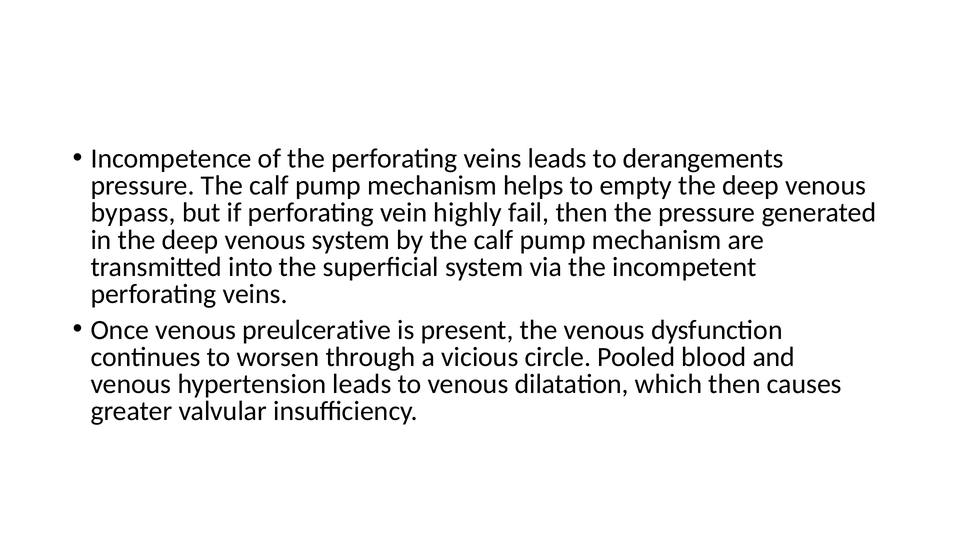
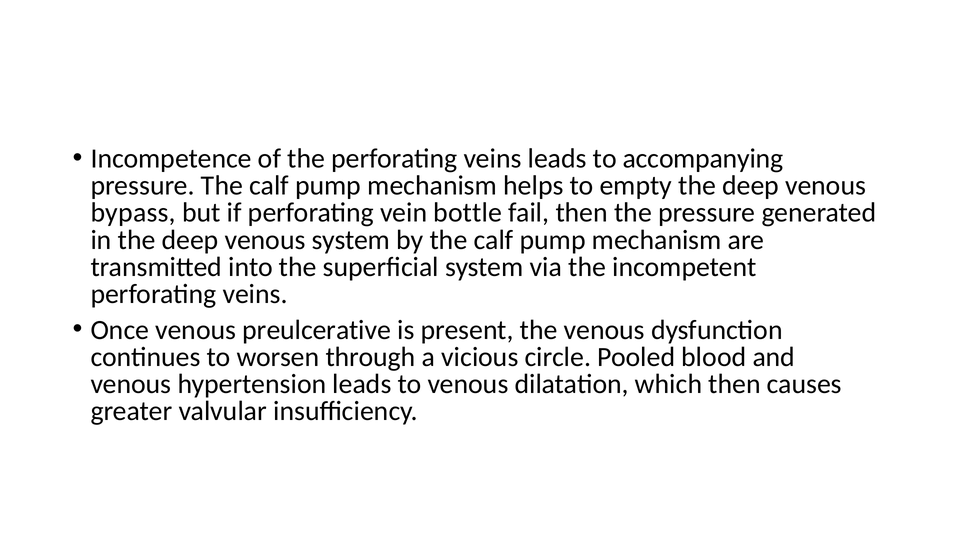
derangements: derangements -> accompanying
highly: highly -> bottle
